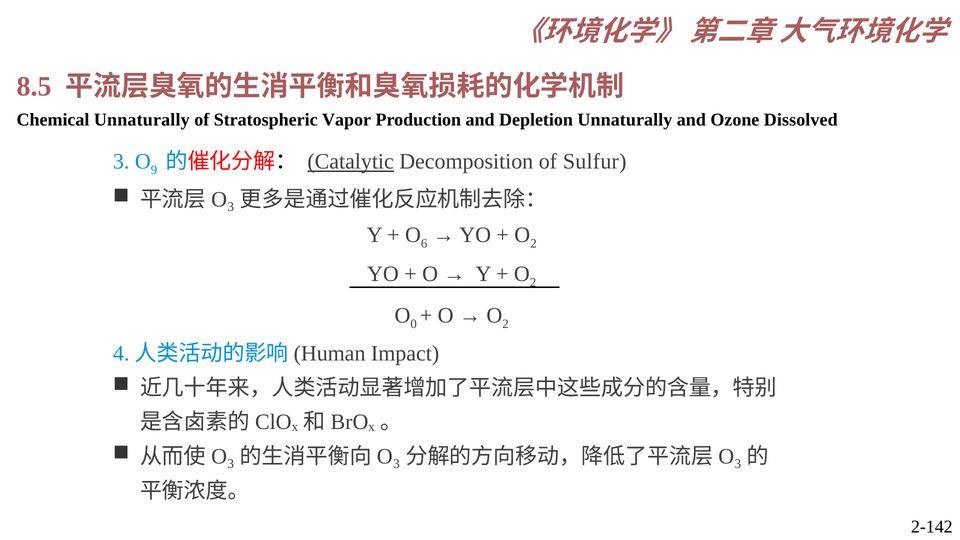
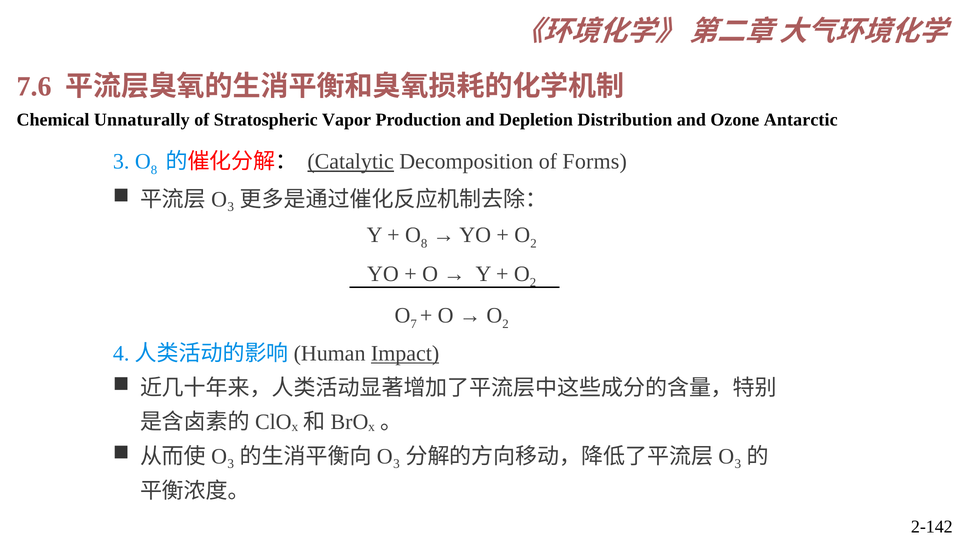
8.5: 8.5 -> 7.6
Depletion Unnaturally: Unnaturally -> Distribution
Dissolved: Dissolved -> Antarctic
3 O 9: 9 -> 8
Sulfur: Sulfur -> Forms
6 at (424, 244): 6 -> 8
0: 0 -> 7
Impact underline: none -> present
